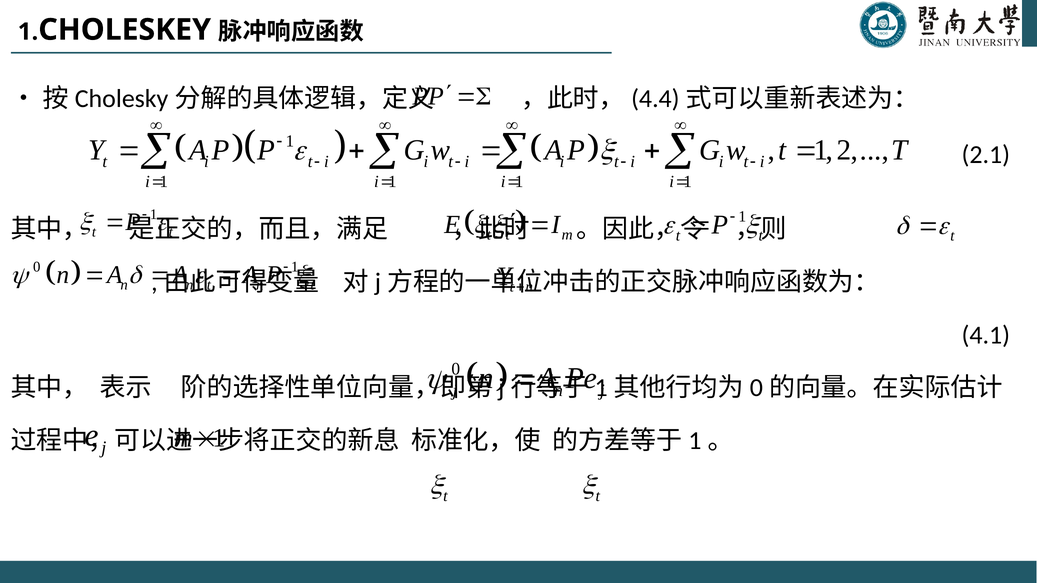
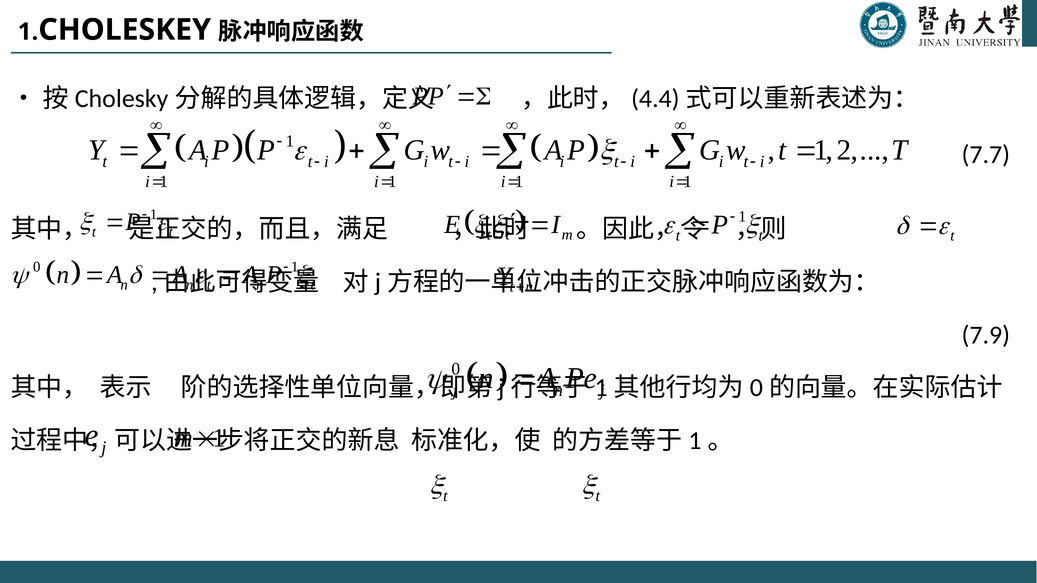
2.1: 2.1 -> 7.7
4.1: 4.1 -> 7.9
